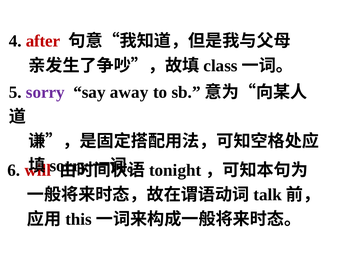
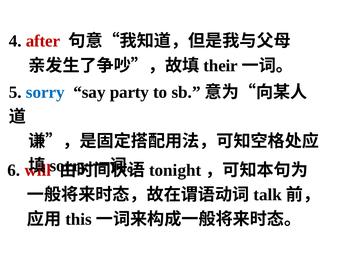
class: class -> their
sorry at (45, 92) colour: purple -> blue
away: away -> party
